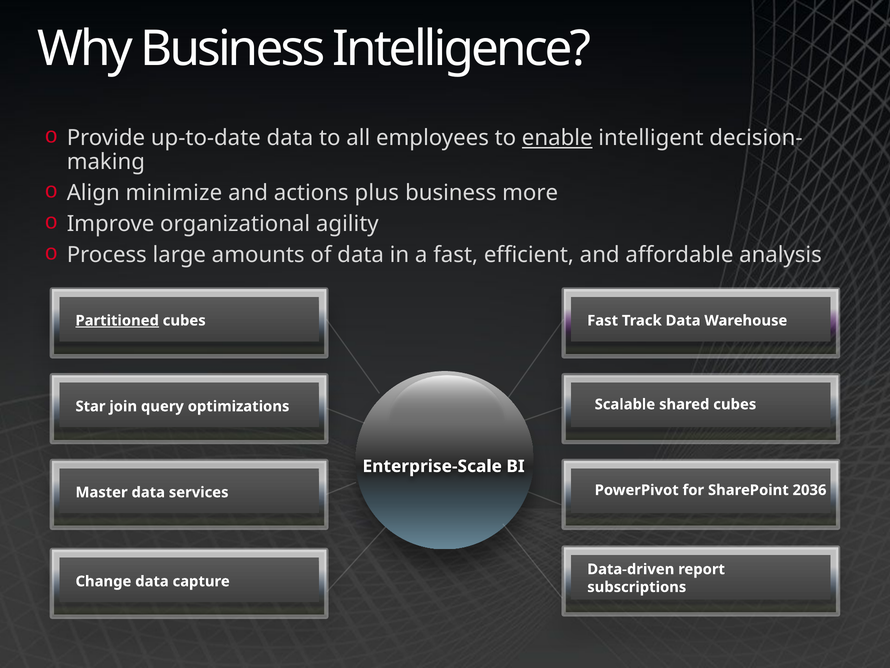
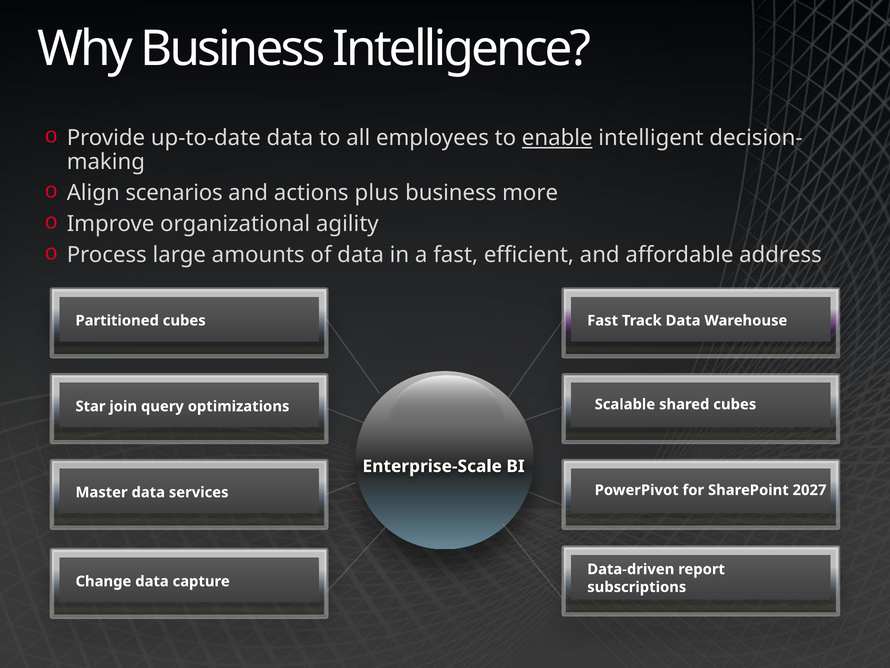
minimize: minimize -> scenarios
analysis: analysis -> address
Partitioned underline: present -> none
2036: 2036 -> 2027
